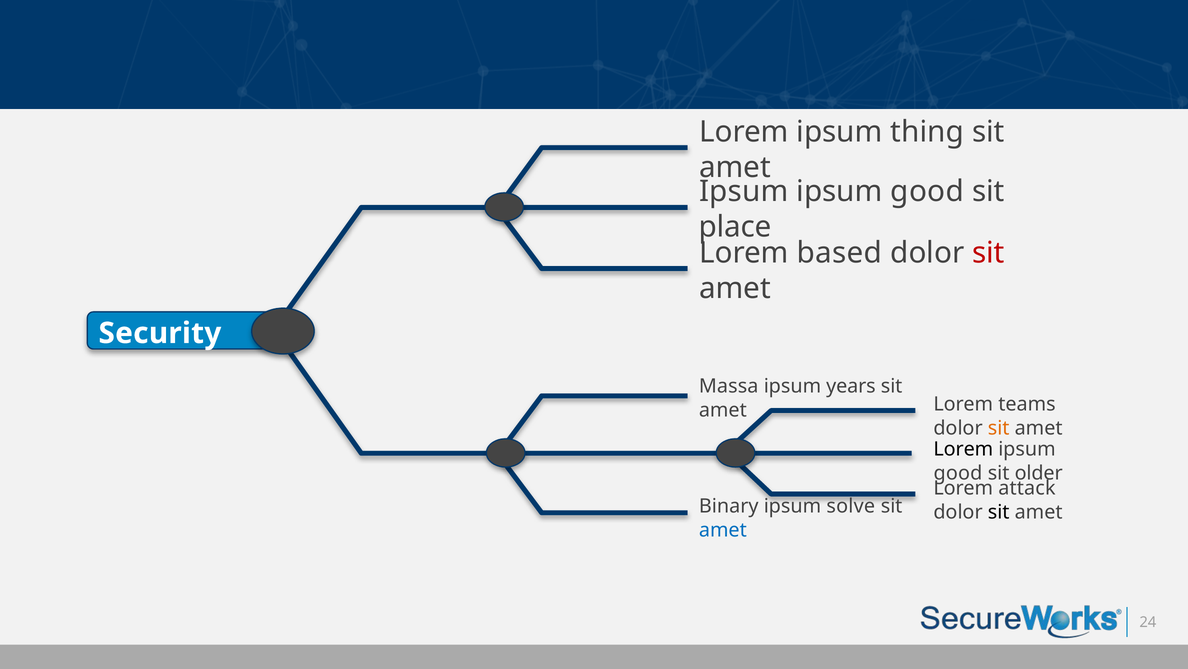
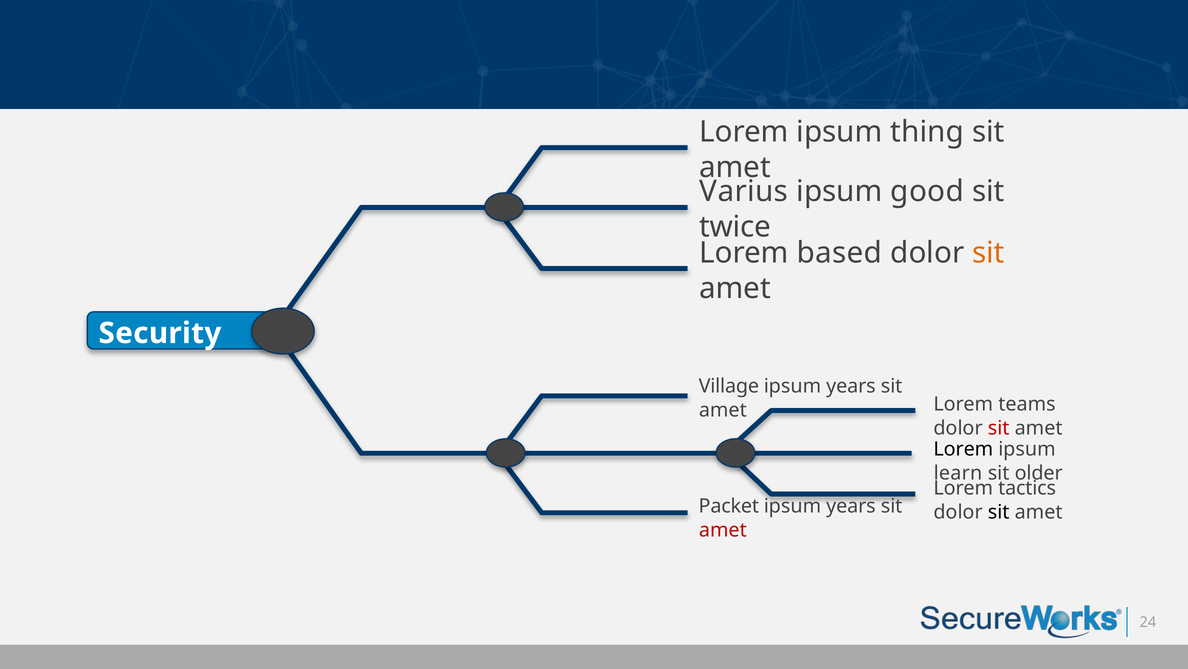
Ipsum at (744, 191): Ipsum -> Varius
place: place -> twice
sit at (988, 253) colour: red -> orange
Massa: Massa -> Village
sit at (999, 428) colour: orange -> red
good at (958, 473): good -> learn
attack: attack -> tactics
Binary: Binary -> Packet
solve at (851, 506): solve -> years
amet at (723, 530) colour: blue -> red
